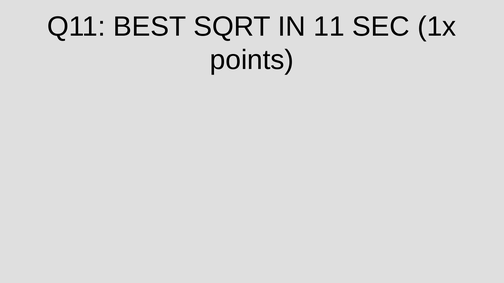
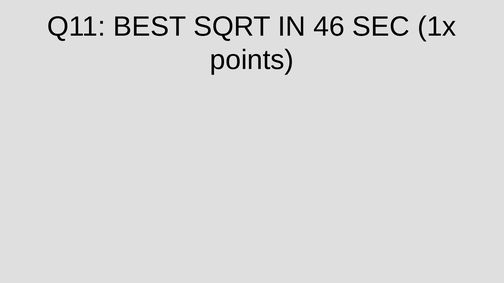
11: 11 -> 46
